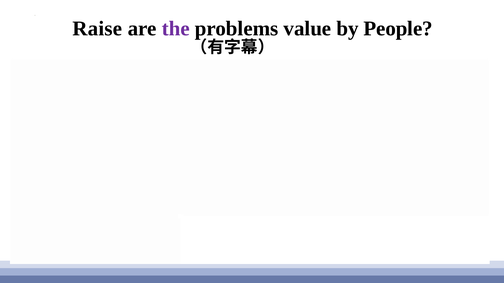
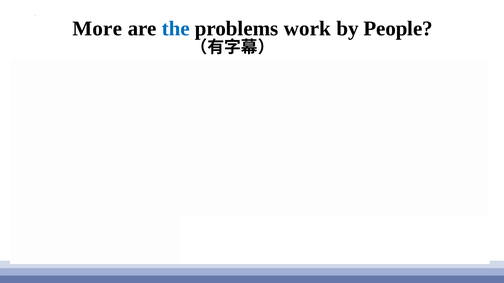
Raise: Raise -> More
the colour: purple -> blue
value: value -> work
